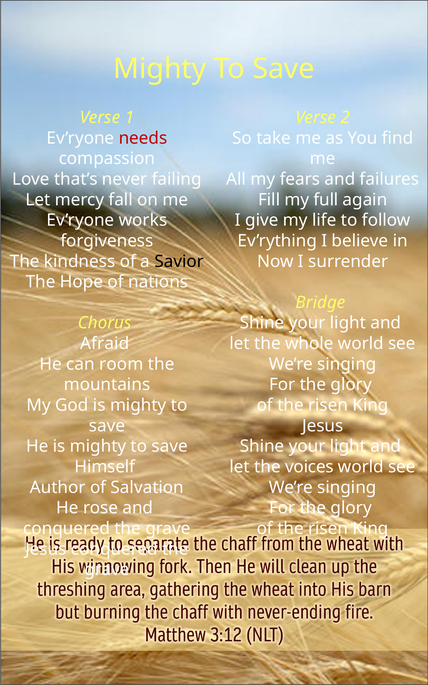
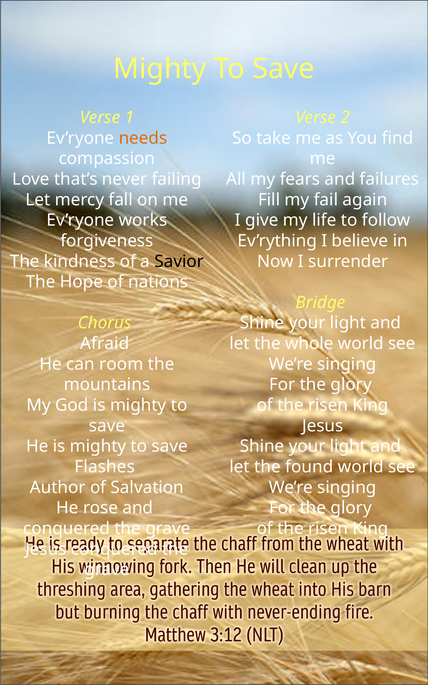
needs colour: red -> orange
full: full -> fail
Himself: Himself -> Flashes
voices: voices -> found
